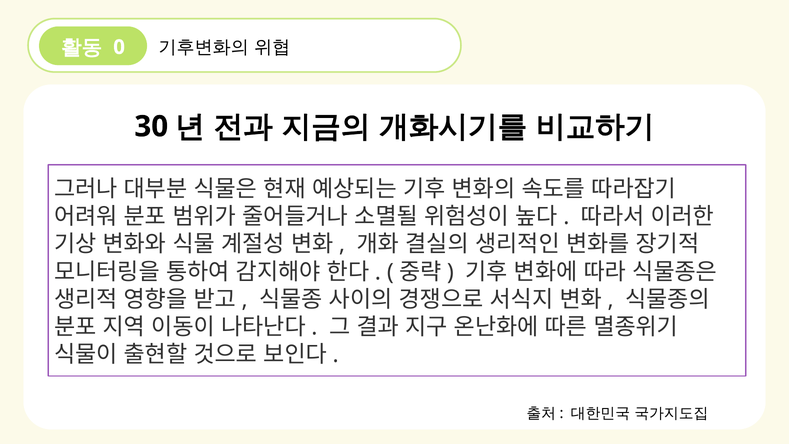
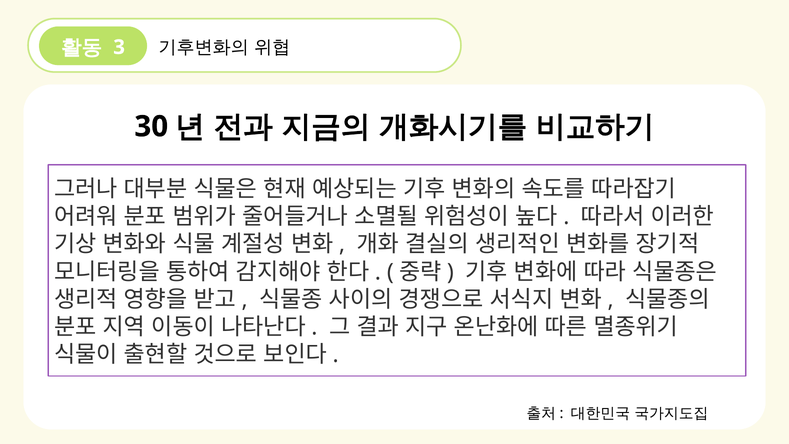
0: 0 -> 3
